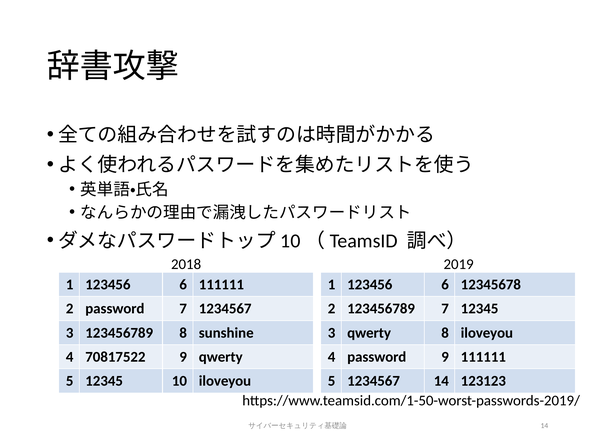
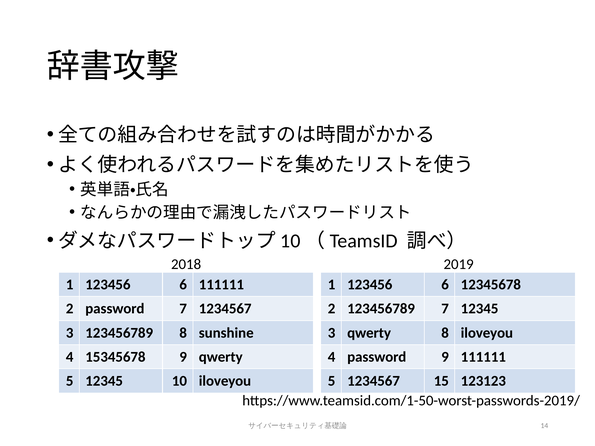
70817522: 70817522 -> 15345678
1234567 14: 14 -> 15
